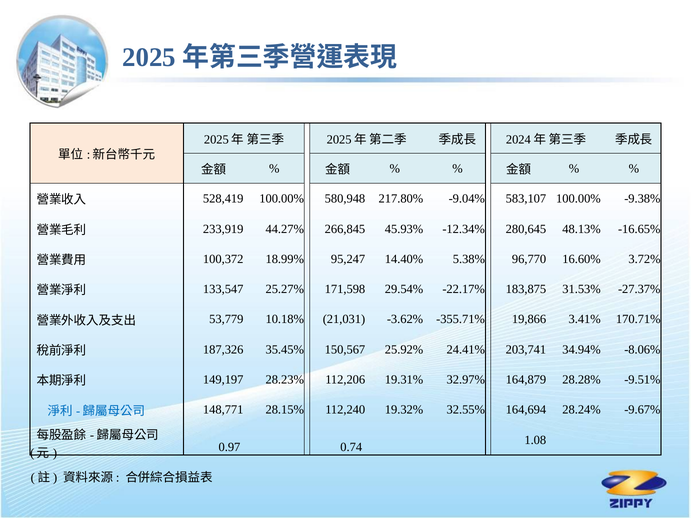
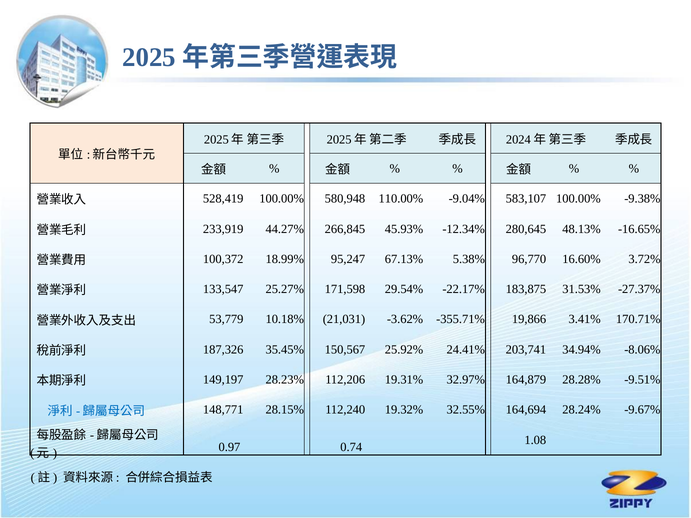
217.80%: 217.80% -> 110.00%
14.40%: 14.40% -> 67.13%
